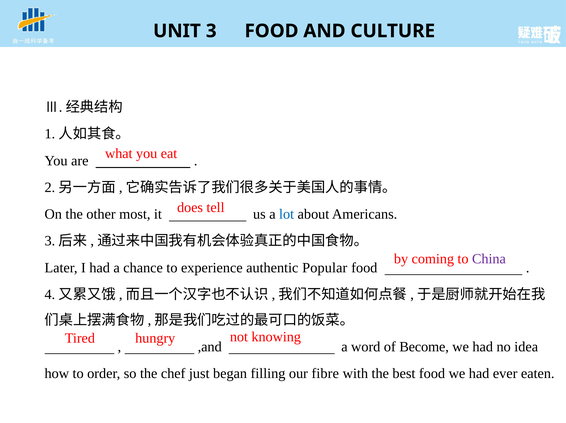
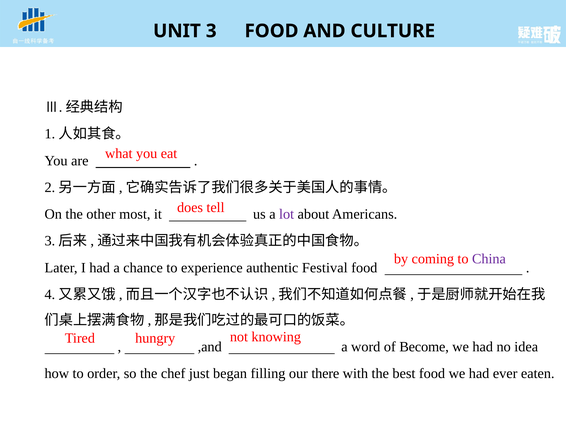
lot colour: blue -> purple
Popular: Popular -> Festival
fibre: fibre -> there
